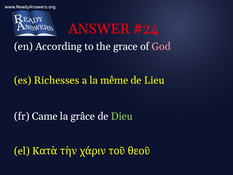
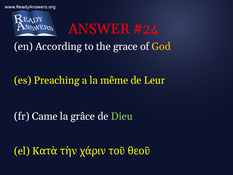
God colour: pink -> yellow
Richesses: Richesses -> Preaching
Lieu: Lieu -> Leur
